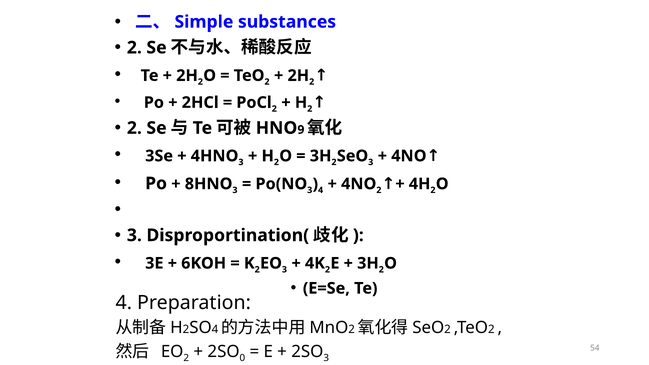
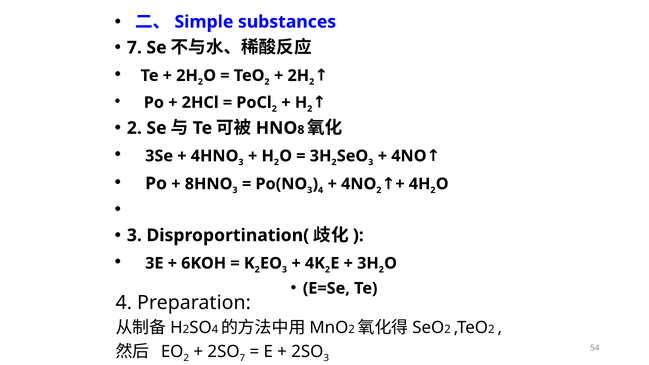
2 at (134, 48): 2 -> 7
9: 9 -> 8
0 at (242, 358): 0 -> 7
